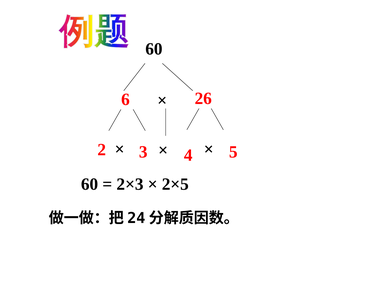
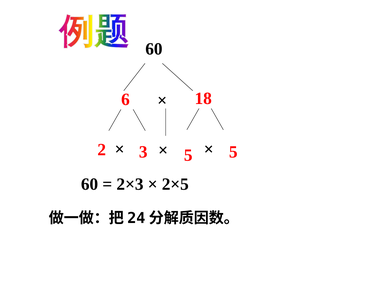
26: 26 -> 18
4 at (188, 155): 4 -> 5
